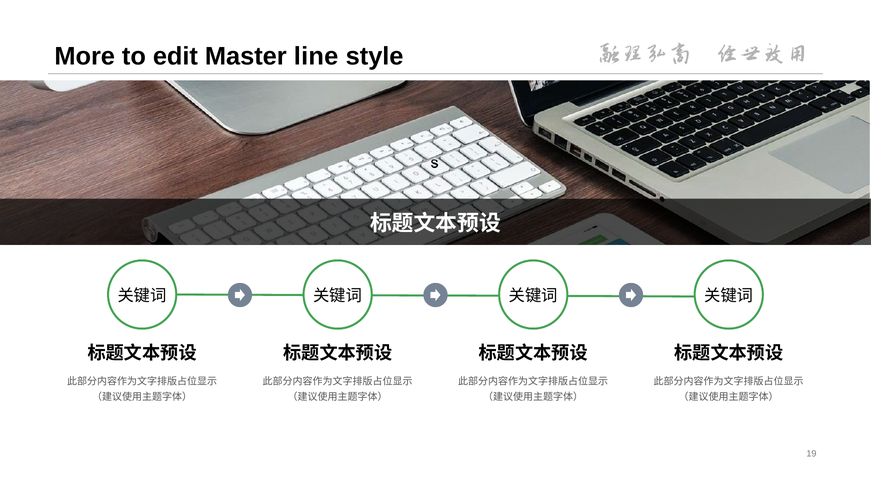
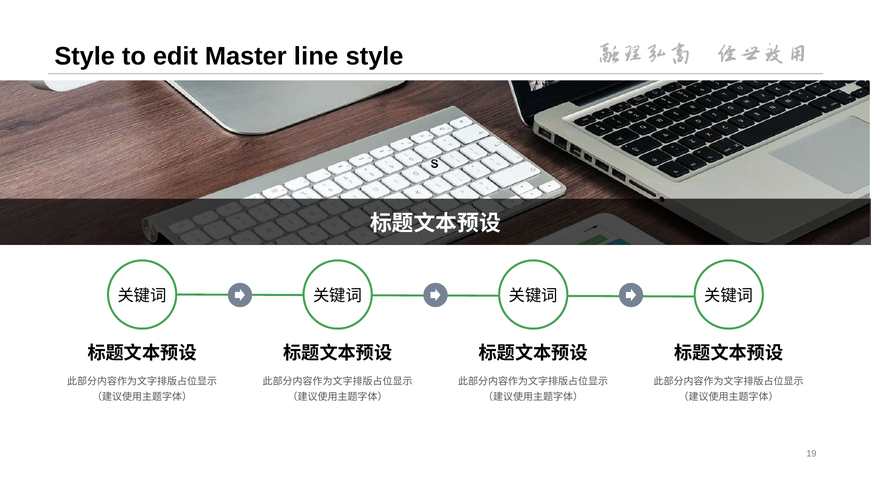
More at (85, 56): More -> Style
